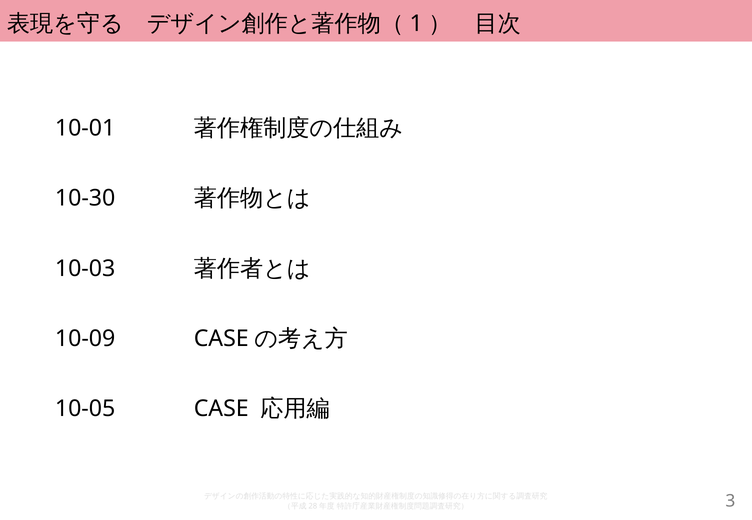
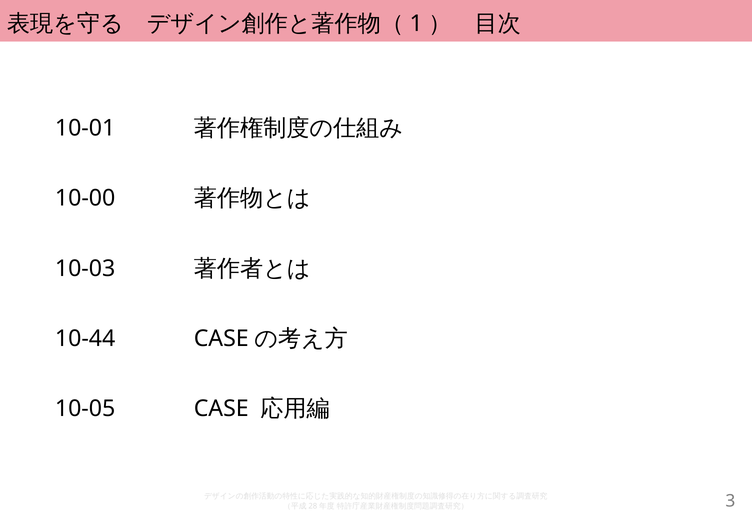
10-30: 10-30 -> 10-00
10-09: 10-09 -> 10-44
